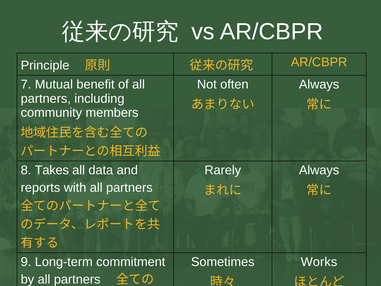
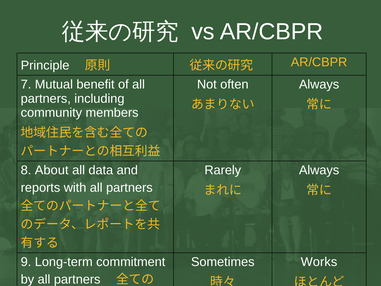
Takes: Takes -> About
